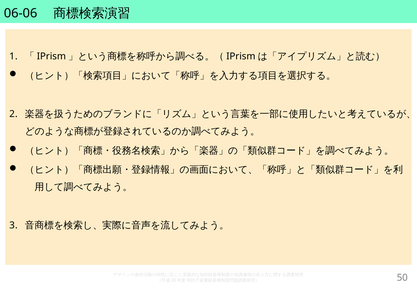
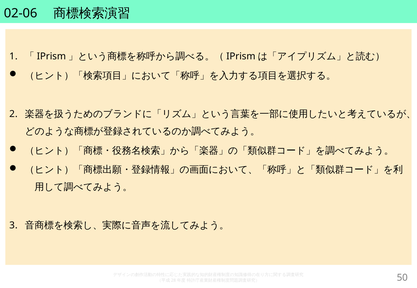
06-06: 06-06 -> 02-06
